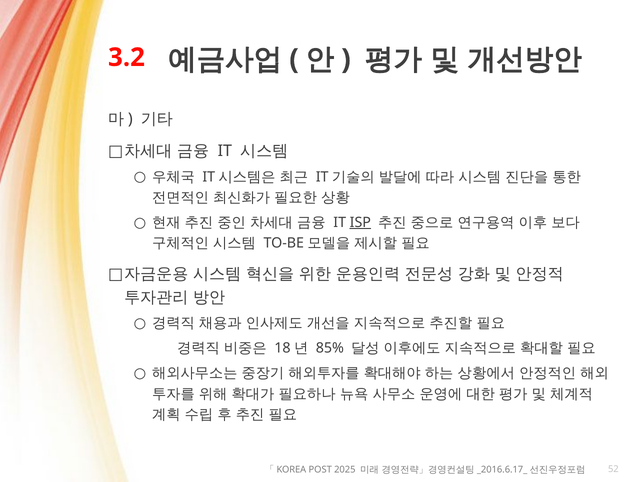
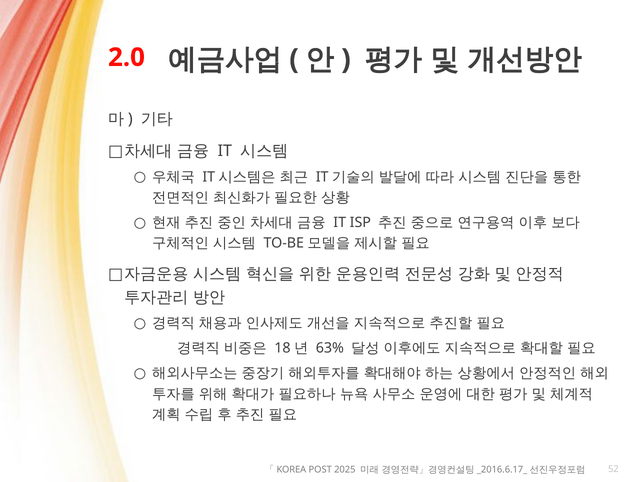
3.2: 3.2 -> 2.0
ISP underline: present -> none
85%: 85% -> 63%
